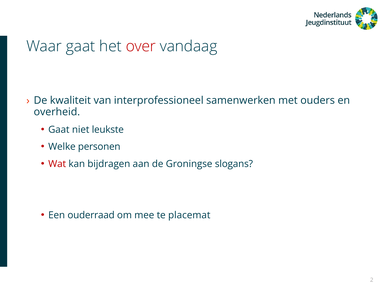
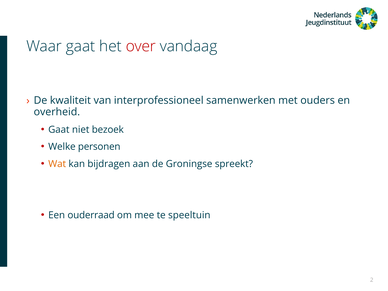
leukste: leukste -> bezoek
Wat colour: red -> orange
slogans: slogans -> spreekt
placemat: placemat -> speeltuin
